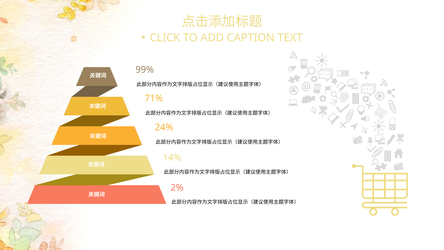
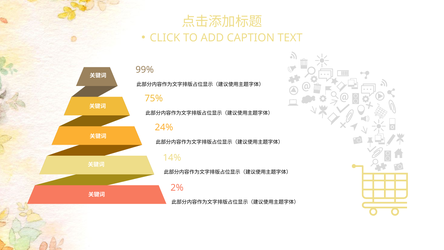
71%: 71% -> 75%
